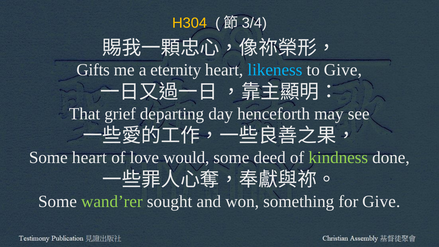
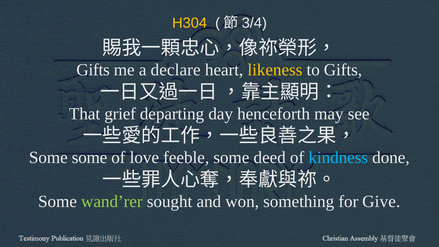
eternity: eternity -> declare
likeness colour: light blue -> yellow
to Give: Give -> Gifts
Some heart: heart -> some
would: would -> feeble
kindness colour: light green -> light blue
